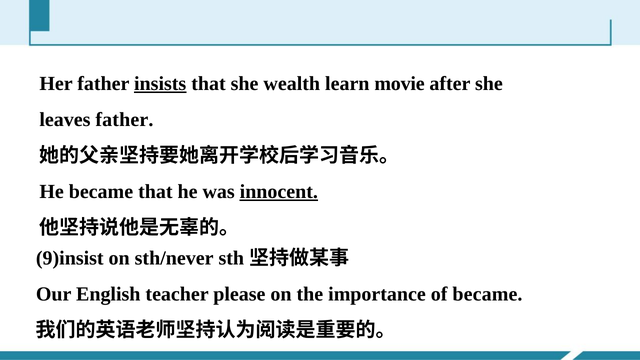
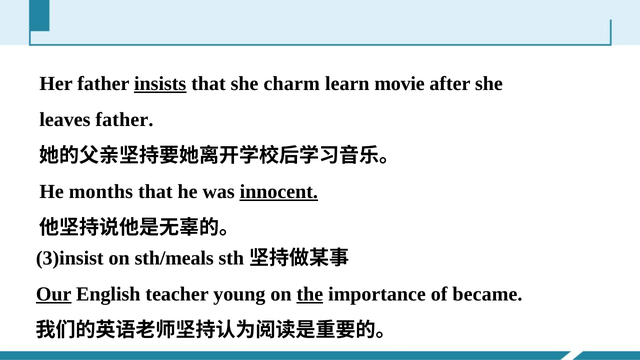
wealth: wealth -> charm
He became: became -> months
9)insist: 9)insist -> 3)insist
sth/never: sth/never -> sth/meals
Our underline: none -> present
please: please -> young
the underline: none -> present
